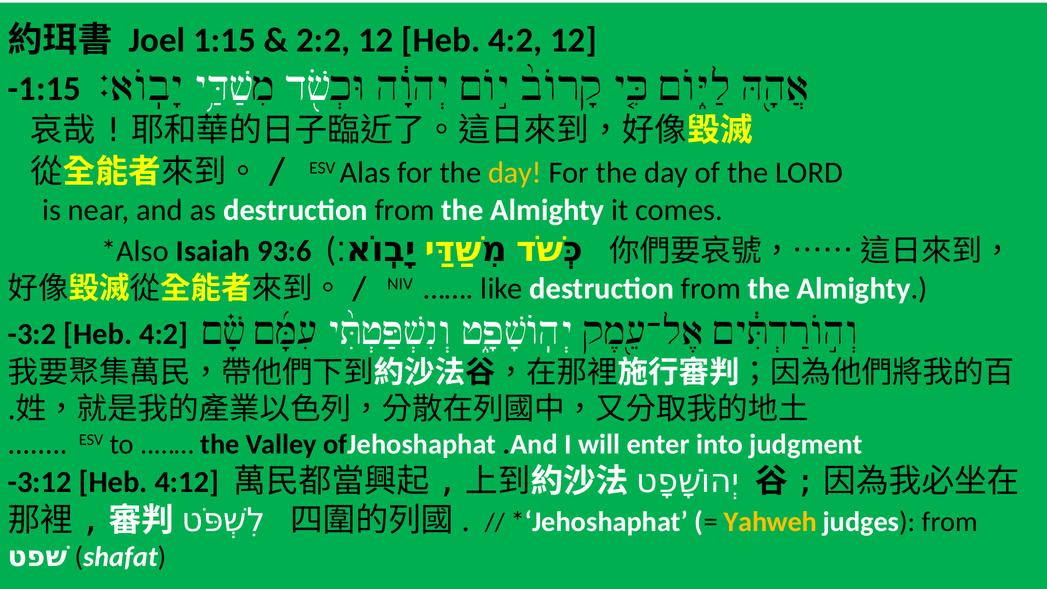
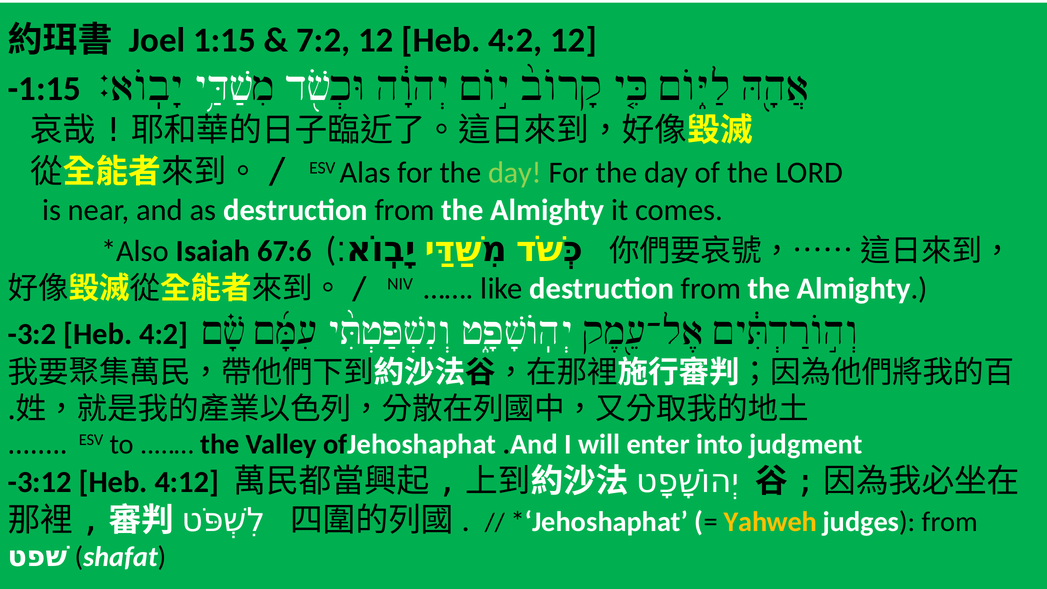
2:2: 2:2 -> 7:2
day at (515, 173) colour: yellow -> light green
93:6: 93:6 -> 67:6
